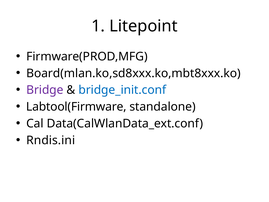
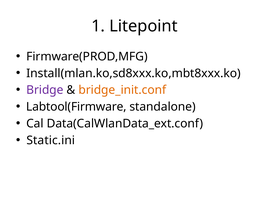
Board(mlan.ko,sd8xxx.ko,mbt8xxx.ko: Board(mlan.ko,sd8xxx.ko,mbt8xxx.ko -> Install(mlan.ko,sd8xxx.ko,mbt8xxx.ko
bridge_init.conf colour: blue -> orange
Rndis.ini: Rndis.ini -> Static.ini
